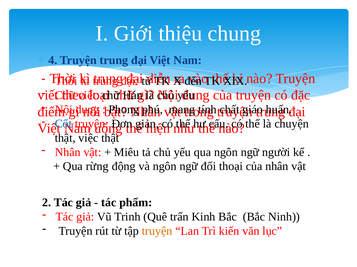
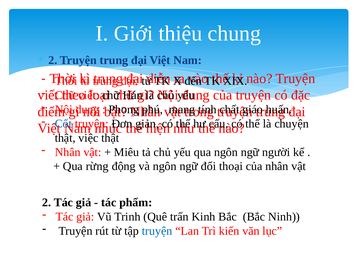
4 at (53, 60): 4 -> 2
uống: uống -> nhúc
truyện at (157, 232) colour: orange -> blue
